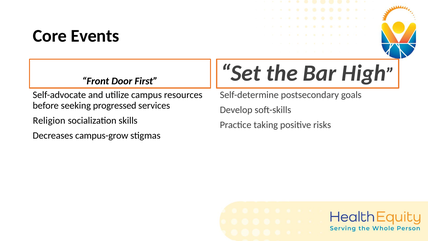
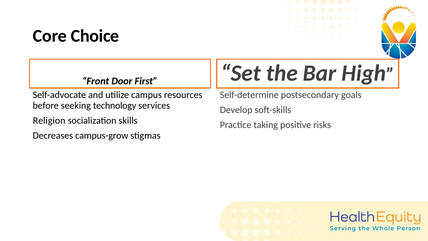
Events: Events -> Choice
progressed: progressed -> technology
